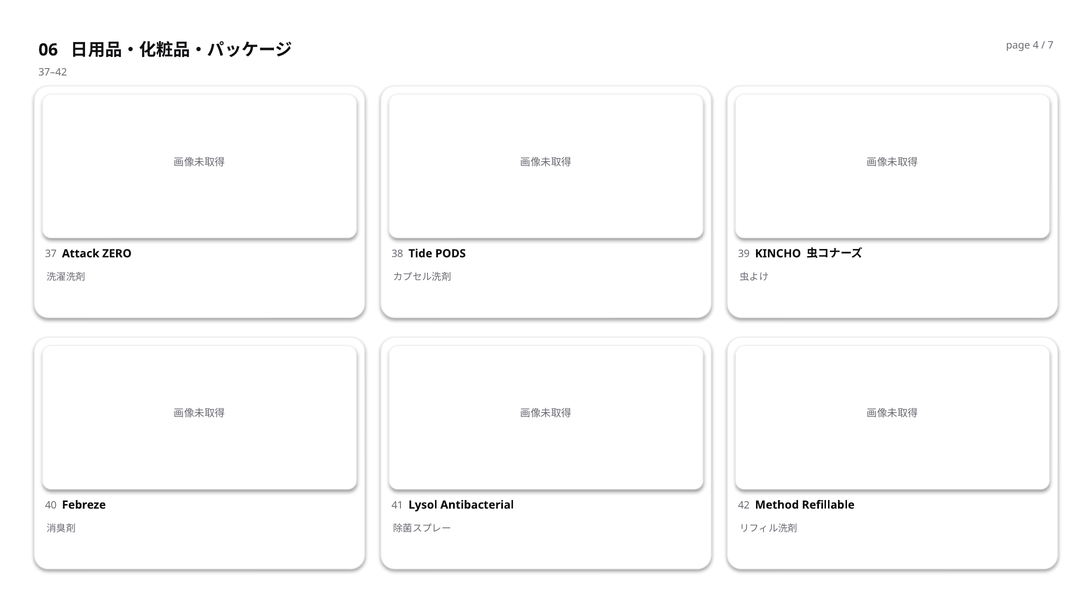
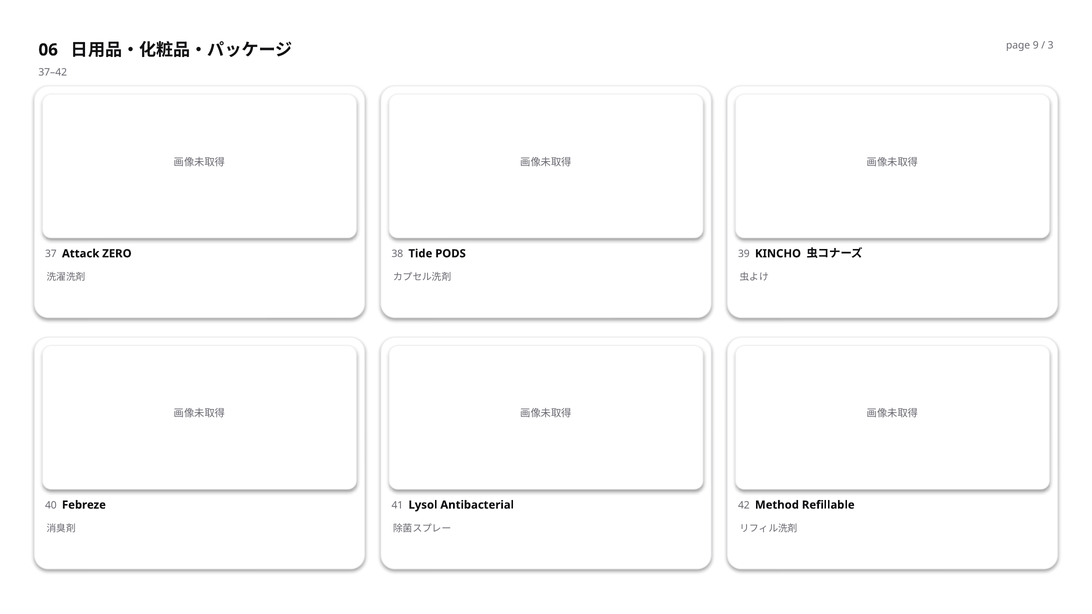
4: 4 -> 9
7: 7 -> 3
